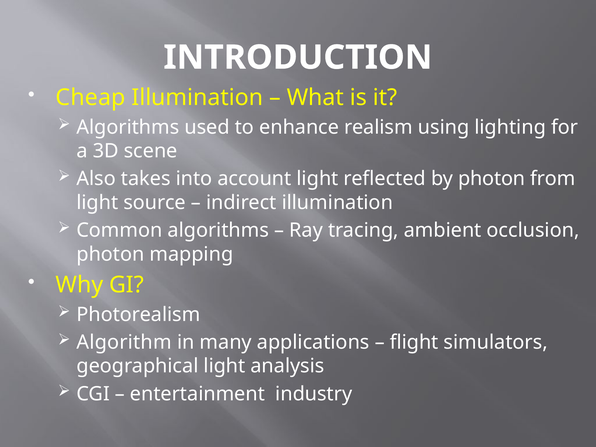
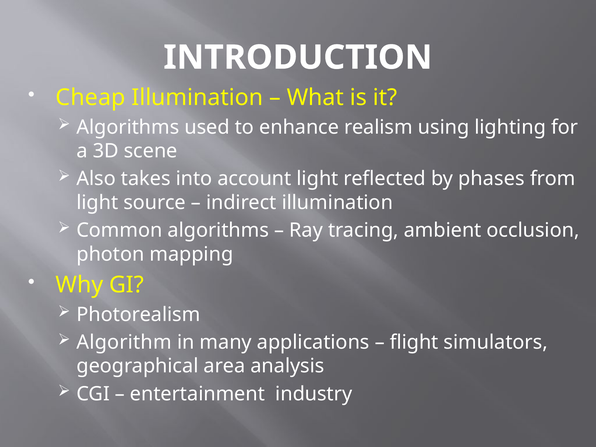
by photon: photon -> phases
geographical light: light -> area
